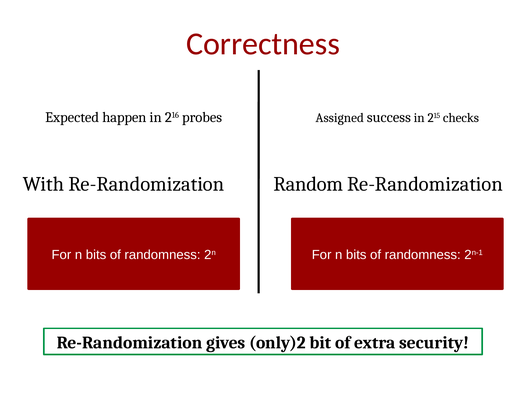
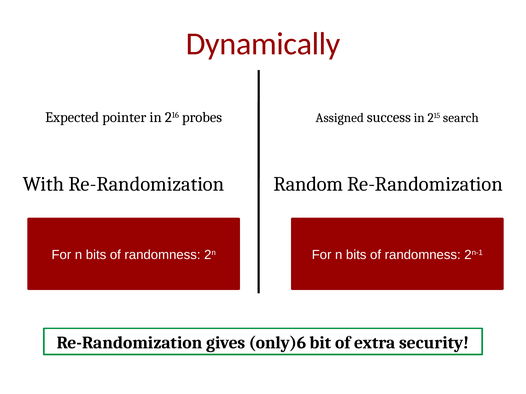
Correctness: Correctness -> Dynamically
happen: happen -> pointer
checks: checks -> search
only)2: only)2 -> only)6
